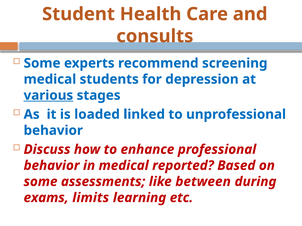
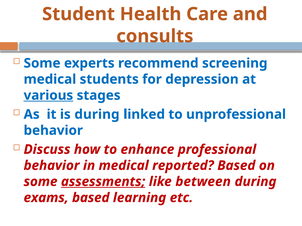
is loaded: loaded -> during
assessments underline: none -> present
exams limits: limits -> based
